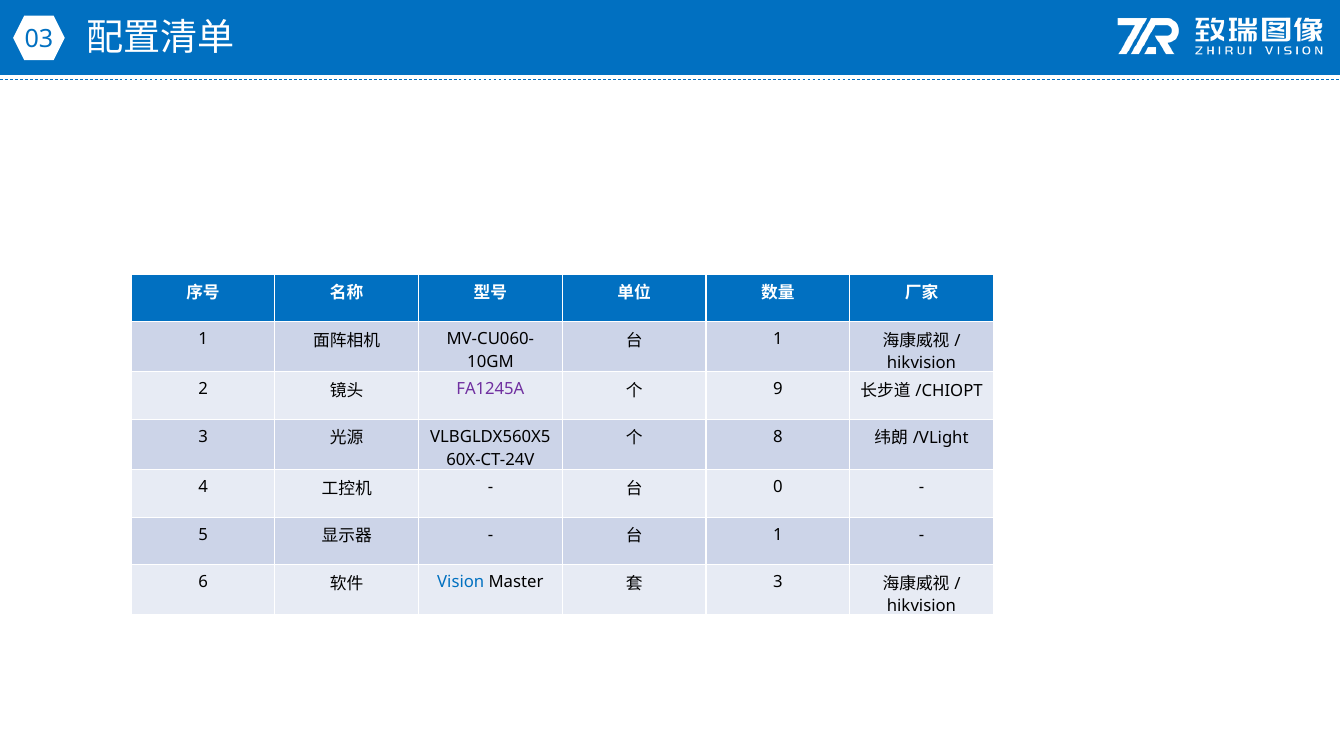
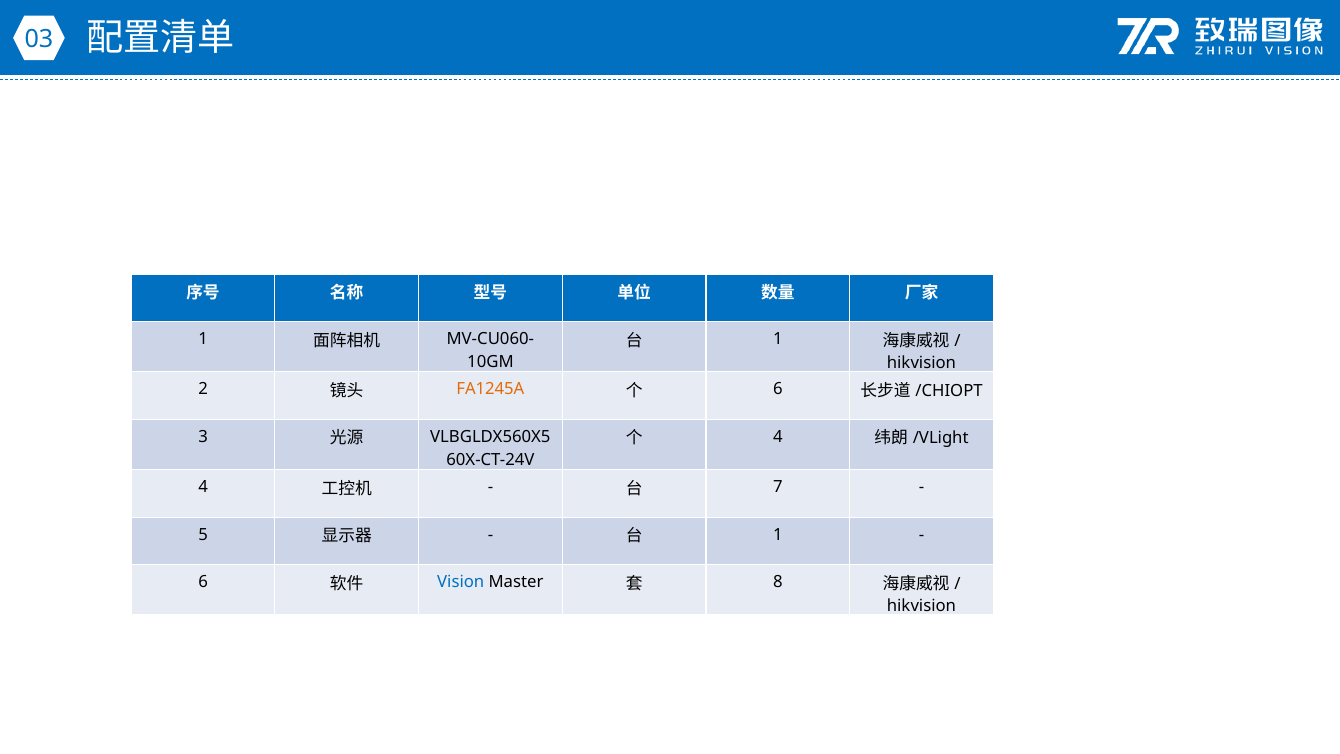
FA1245A colour: purple -> orange
9 at (778, 389): 9 -> 6
8 at (778, 437): 8 -> 4
0: 0 -> 7
3 at (778, 582): 3 -> 8
